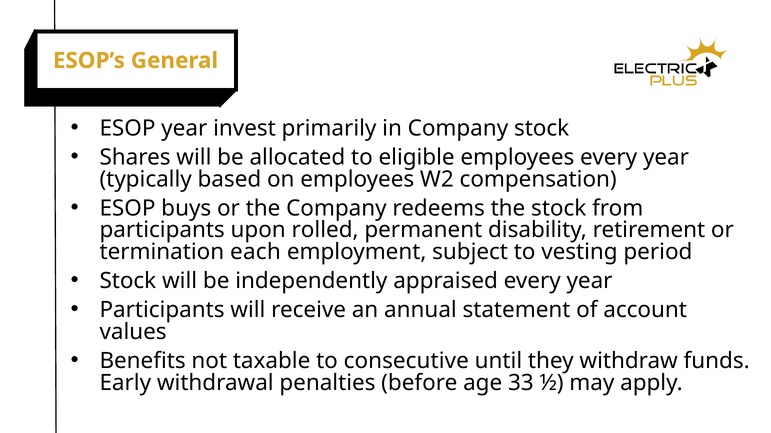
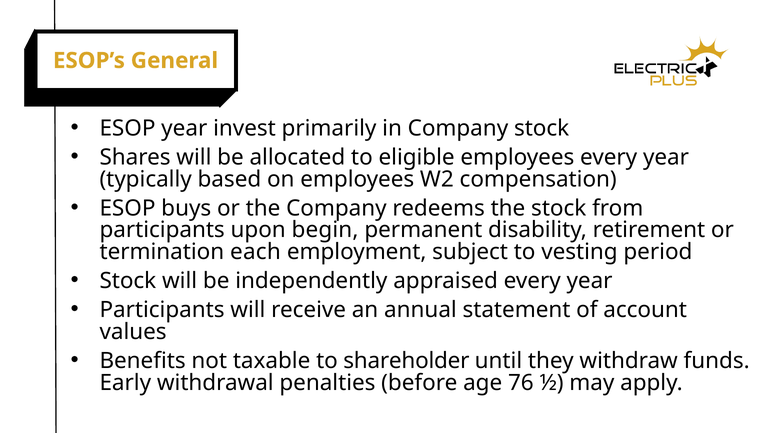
rolled: rolled -> begin
consecutive: consecutive -> shareholder
33: 33 -> 76
